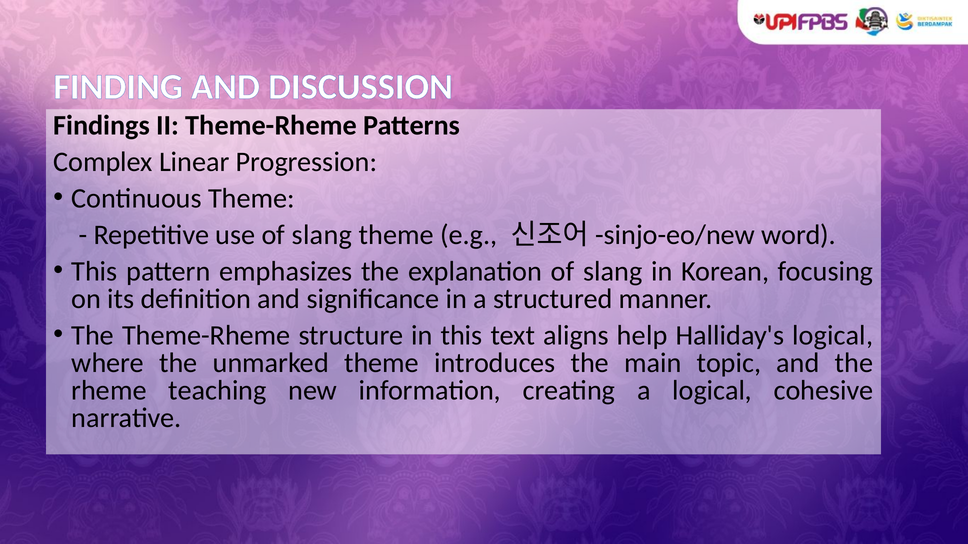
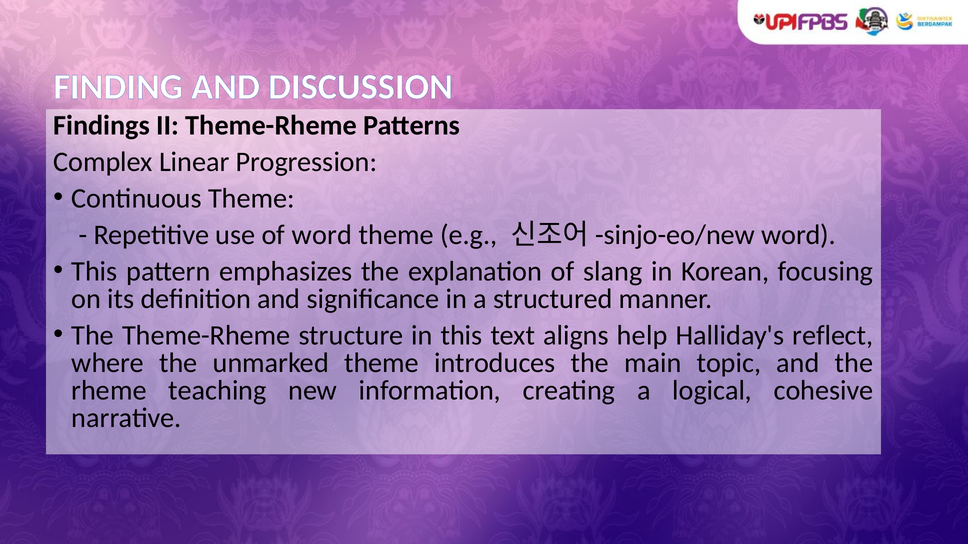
use of slang: slang -> word
Halliday's logical: logical -> reflect
